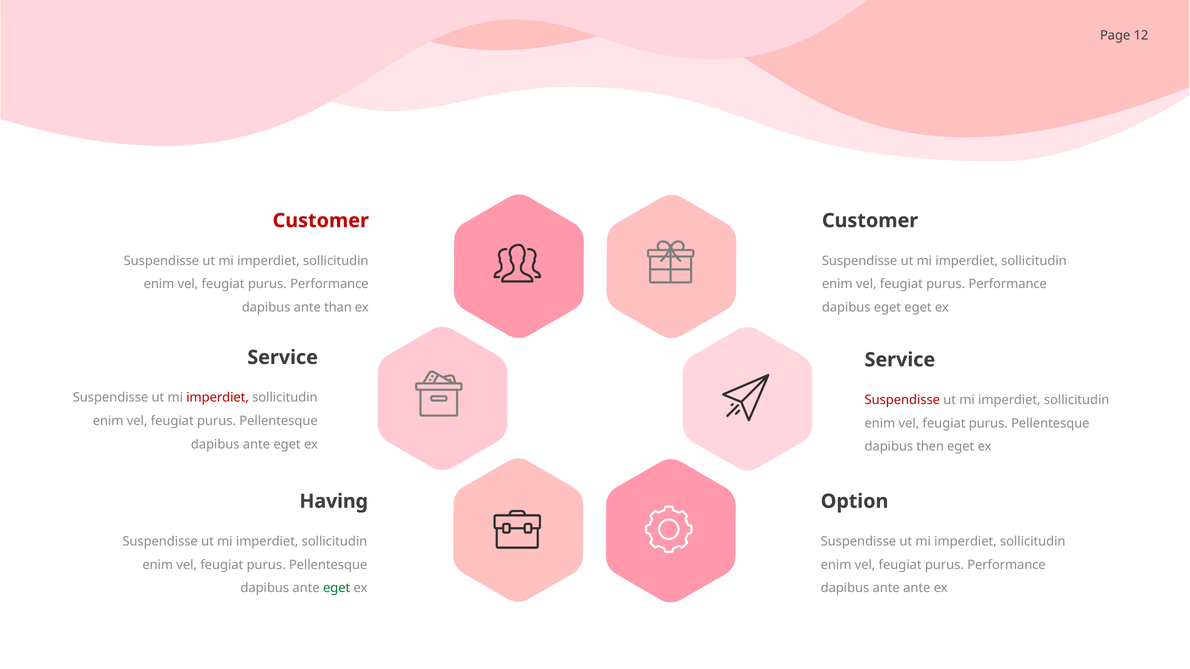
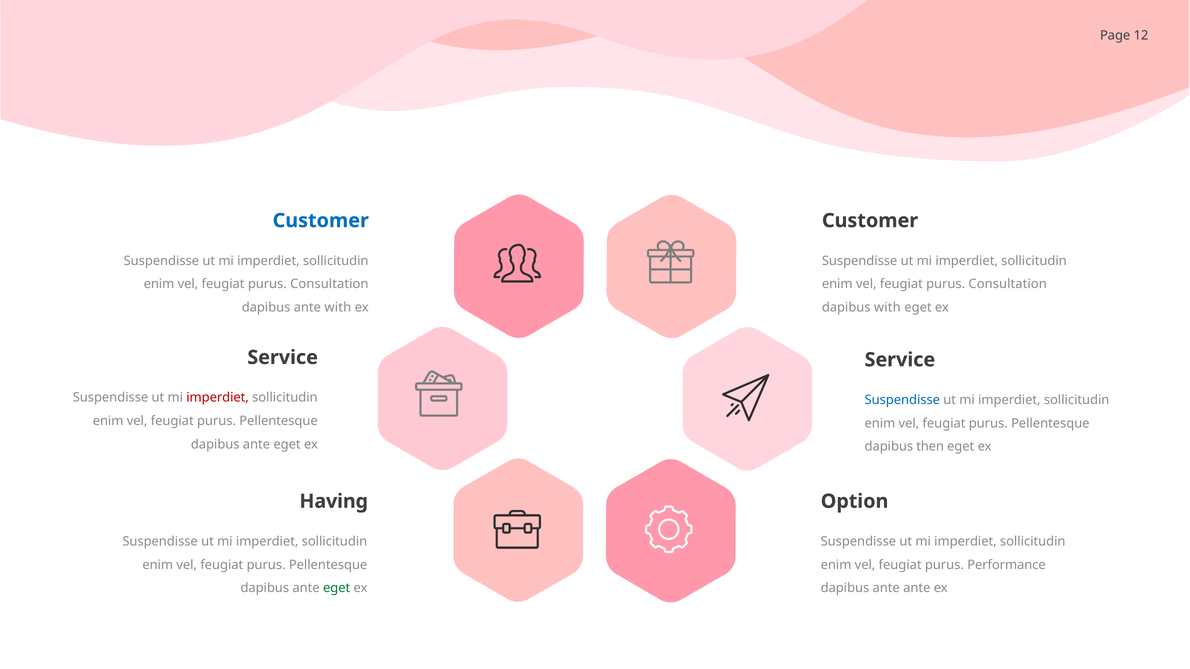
Customer at (321, 221) colour: red -> blue
Performance at (329, 284): Performance -> Consultation
Performance at (1008, 284): Performance -> Consultation
ante than: than -> with
dapibus eget: eget -> with
Suspendisse at (902, 400) colour: red -> blue
